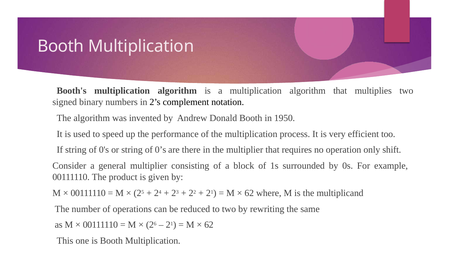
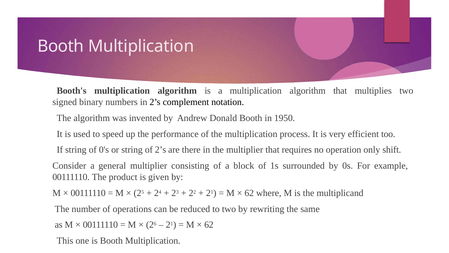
of 0’s: 0’s -> 2’s
